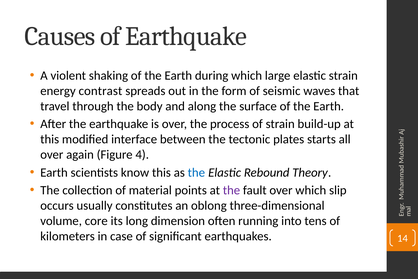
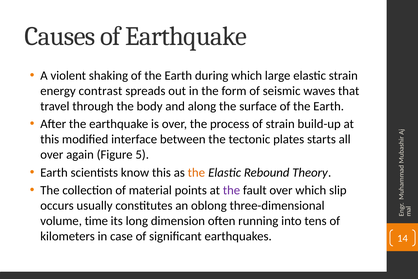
4: 4 -> 5
the at (196, 172) colour: blue -> orange
core: core -> time
